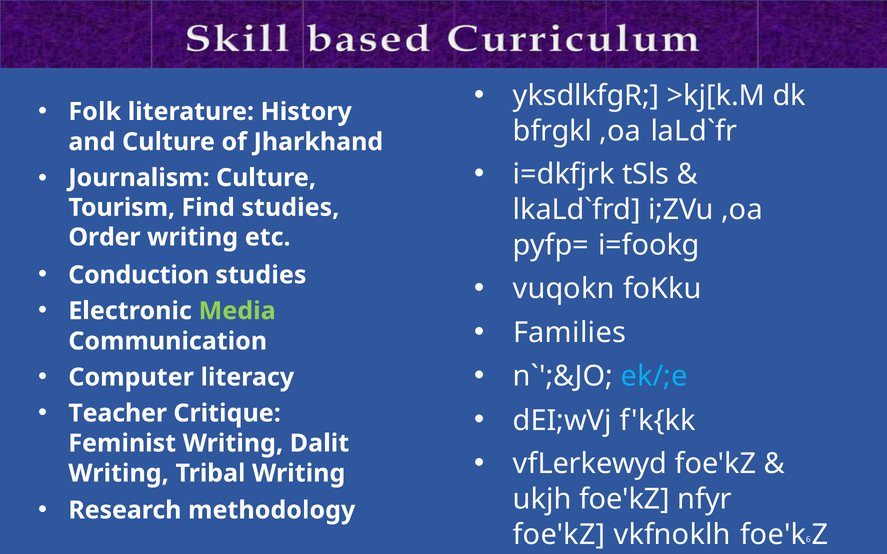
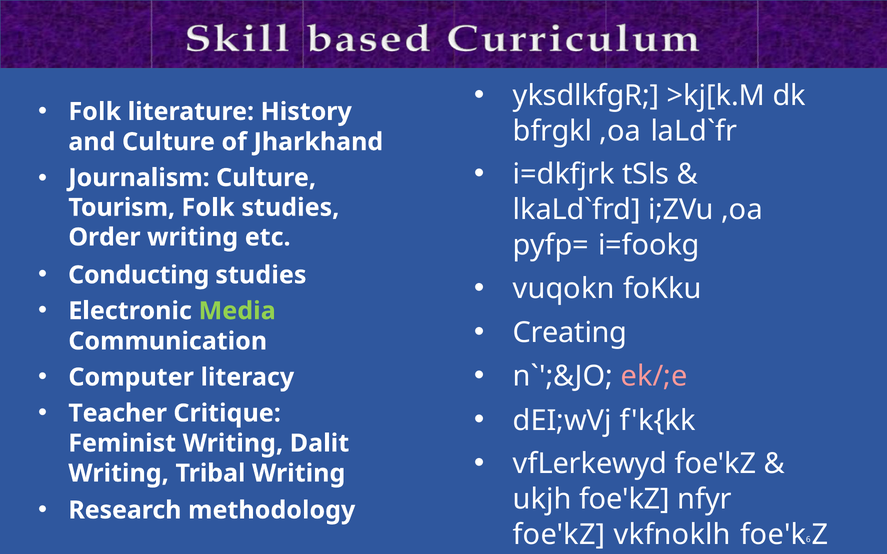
Tourism Find: Find -> Folk
Conduction: Conduction -> Conducting
Families: Families -> Creating
ek/;e colour: light blue -> pink
